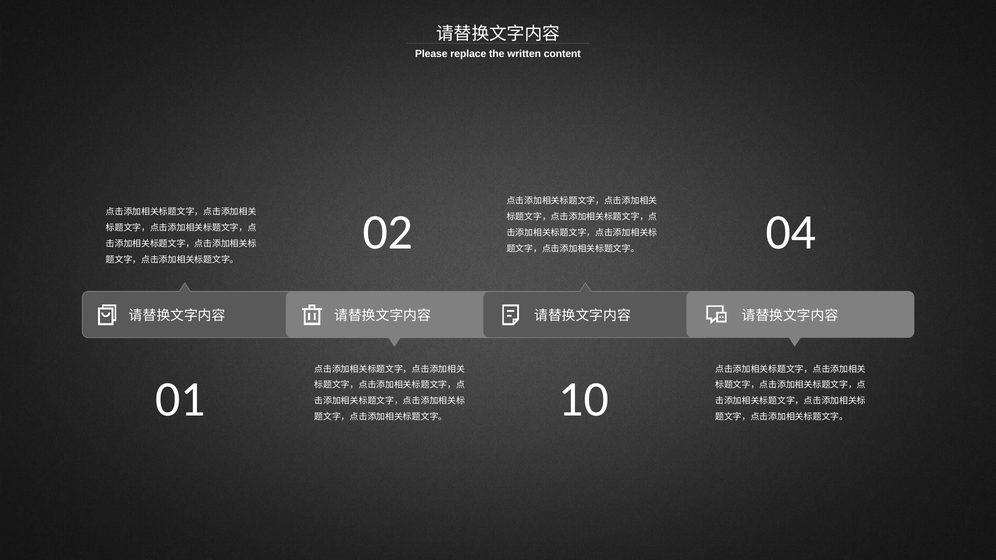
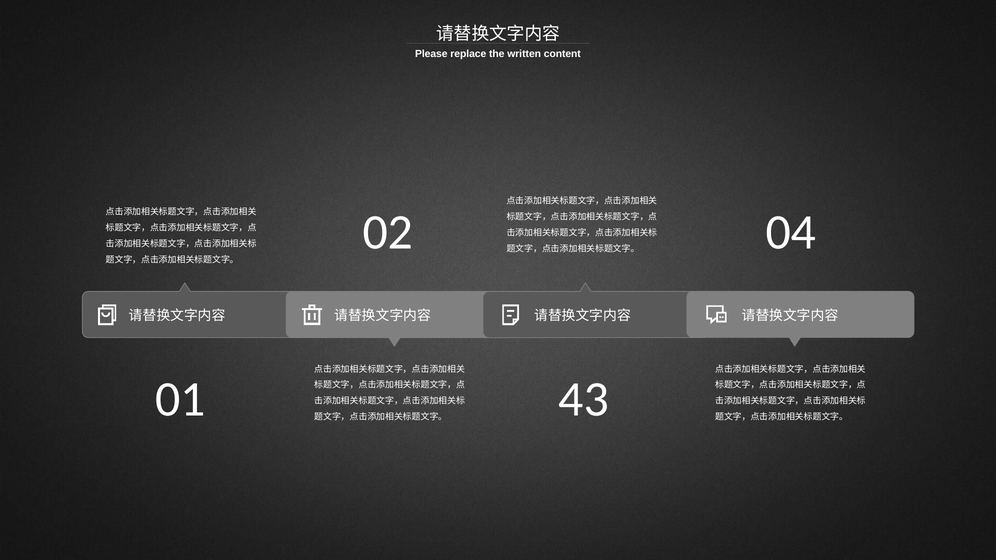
10: 10 -> 43
